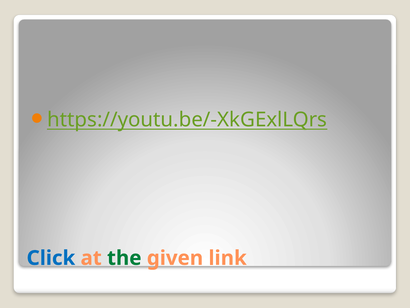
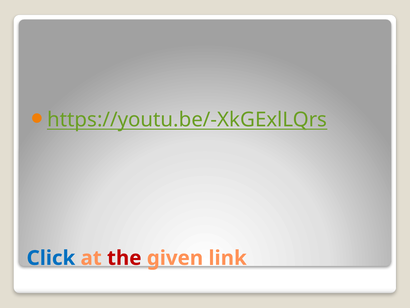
the colour: green -> red
